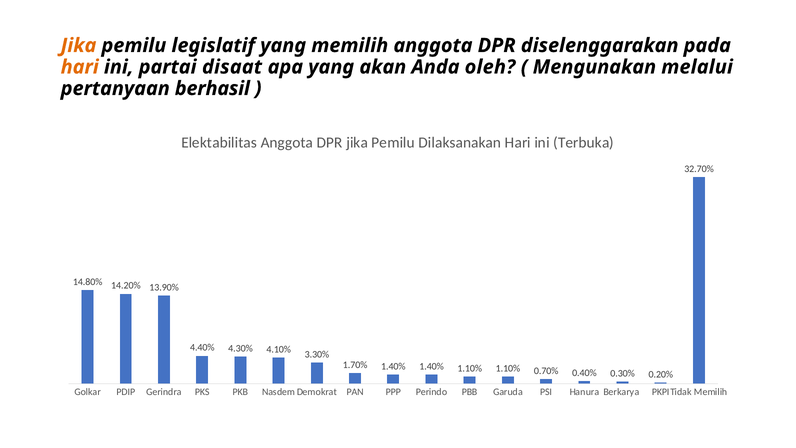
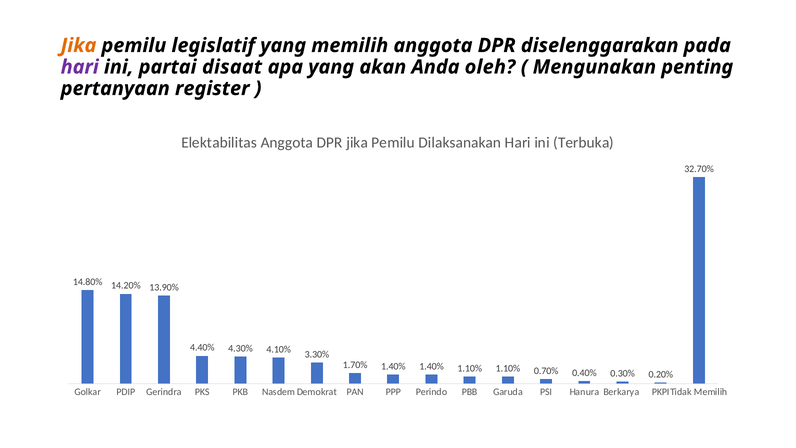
hari at (80, 67) colour: orange -> purple
melalui: melalui -> penting
berhasil: berhasil -> register
